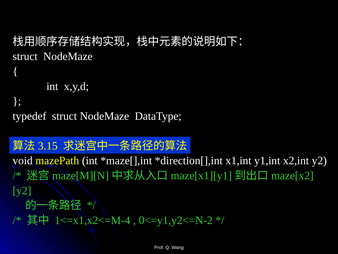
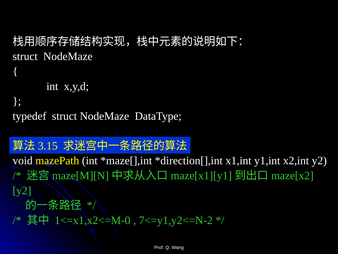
1<=x1,x2<=M-4: 1<=x1,x2<=M-4 -> 1<=x1,x2<=M-0
0<=y1,y2<=N-2: 0<=y1,y2<=N-2 -> 7<=y1,y2<=N-2
